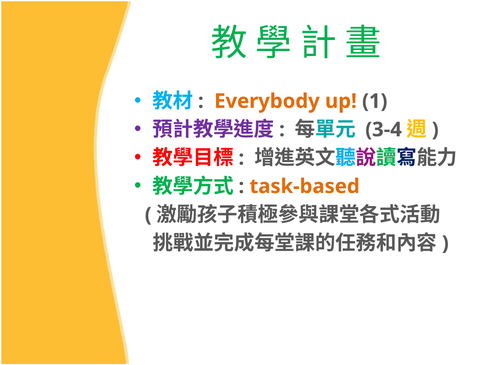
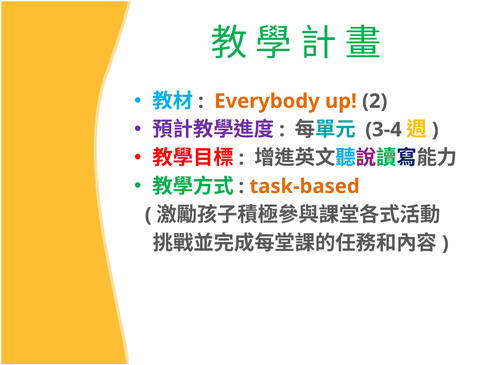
1: 1 -> 2
